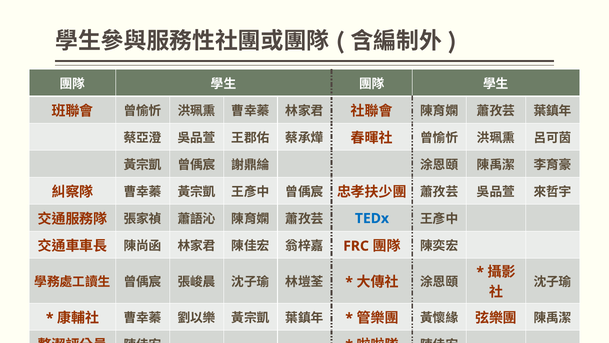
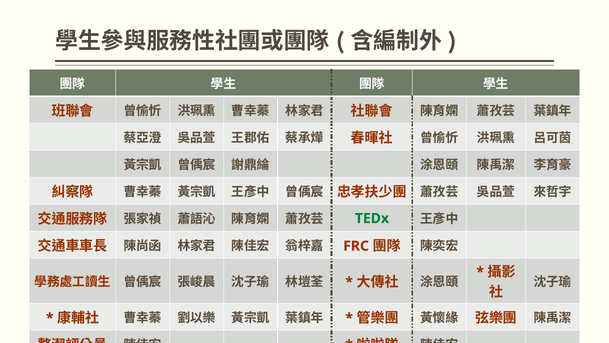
TEDx colour: blue -> green
